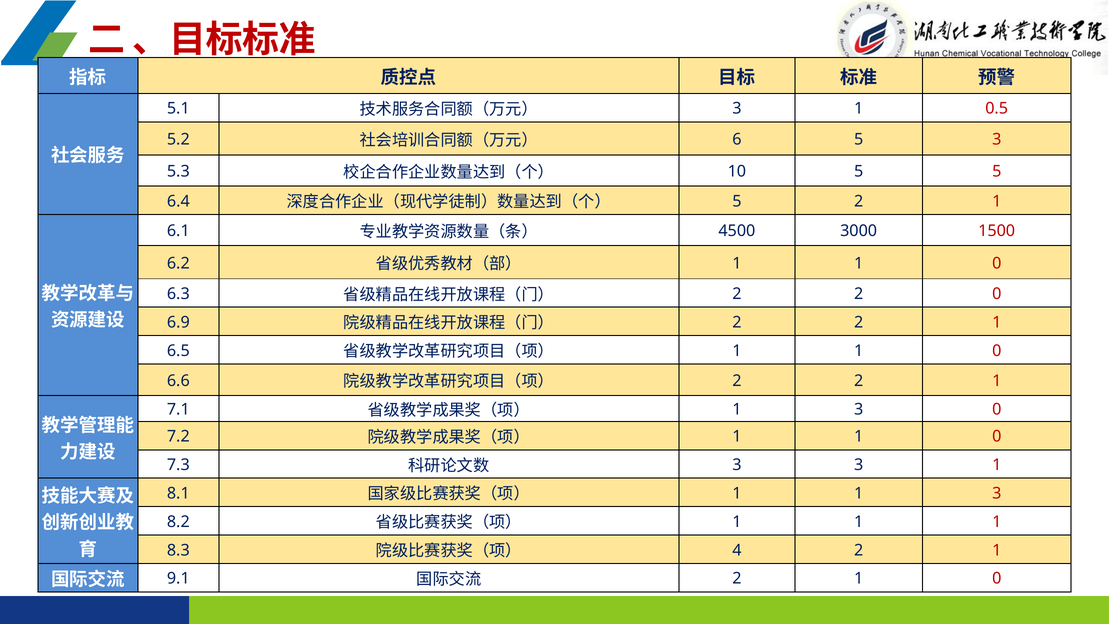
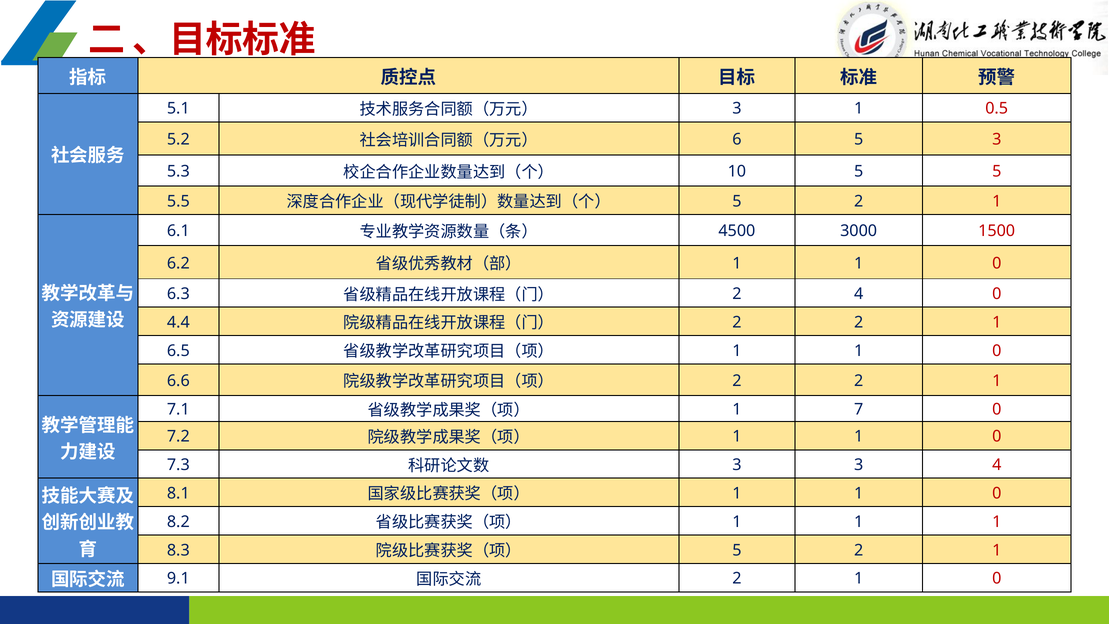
6.4: 6.4 -> 5.5
2 at (859, 294): 2 -> 4
6.9: 6.9 -> 4.4
3 at (859, 409): 3 -> 7
3 3 1: 1 -> 4
3 at (997, 493): 3 -> 0
4 at (737, 550): 4 -> 5
